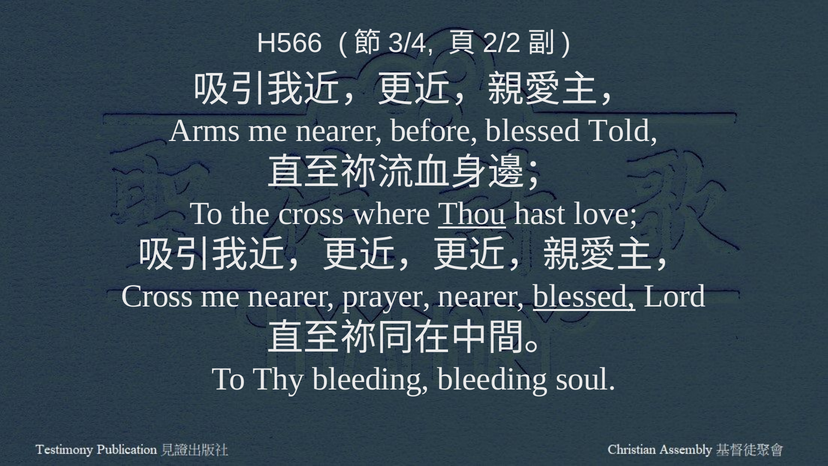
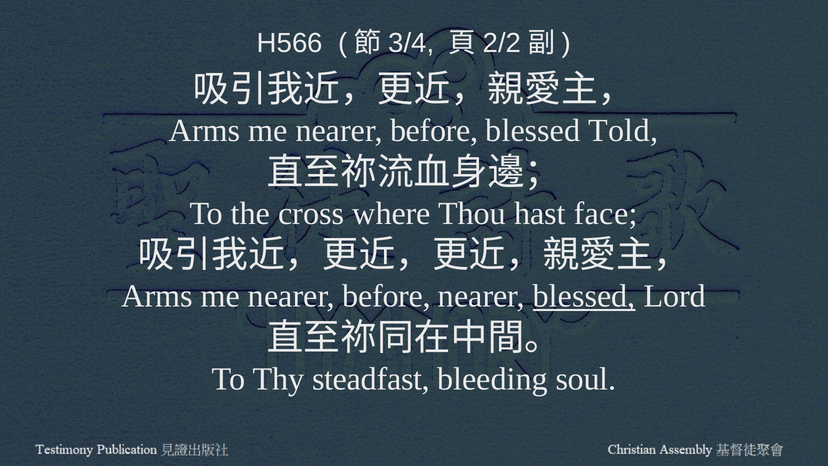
Thou underline: present -> none
love: love -> face
Cross at (157, 296): Cross -> Arms
prayer at (387, 296): prayer -> before
Thy bleeding: bleeding -> steadfast
